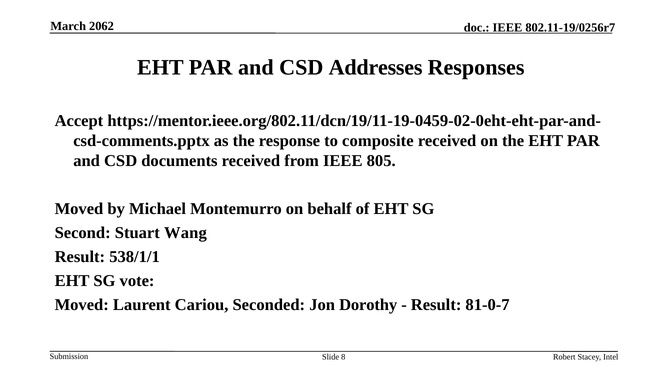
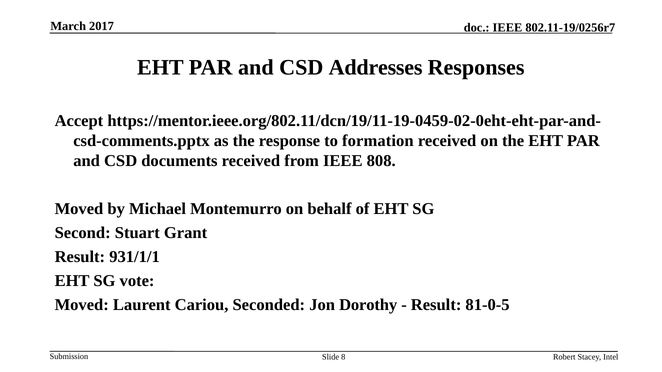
2062: 2062 -> 2017
composite: composite -> formation
805: 805 -> 808
Wang: Wang -> Grant
538/1/1: 538/1/1 -> 931/1/1
81-0-7: 81-0-7 -> 81-0-5
